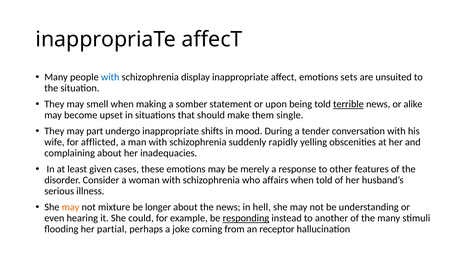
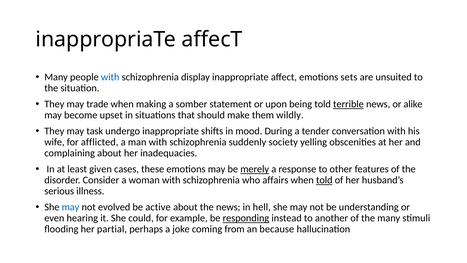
smell: smell -> trade
single: single -> wildly
part: part -> task
rapidly: rapidly -> society
merely underline: none -> present
told at (324, 180) underline: none -> present
may at (71, 207) colour: orange -> blue
mixture: mixture -> evolved
longer: longer -> active
receptor: receptor -> because
